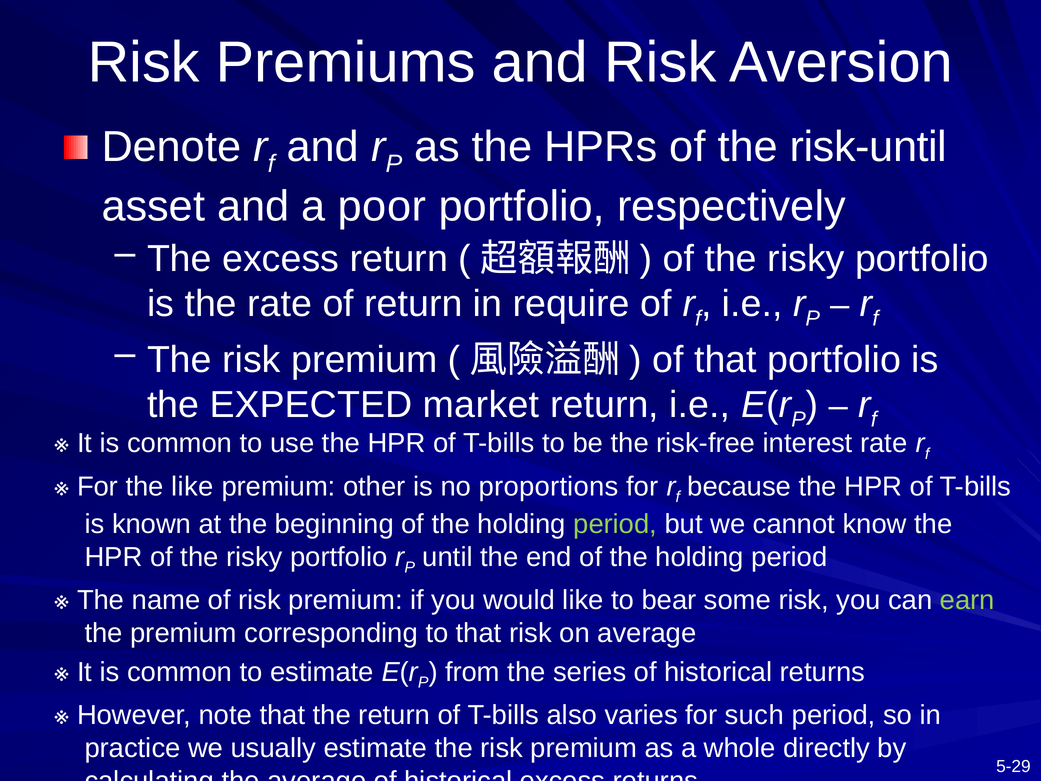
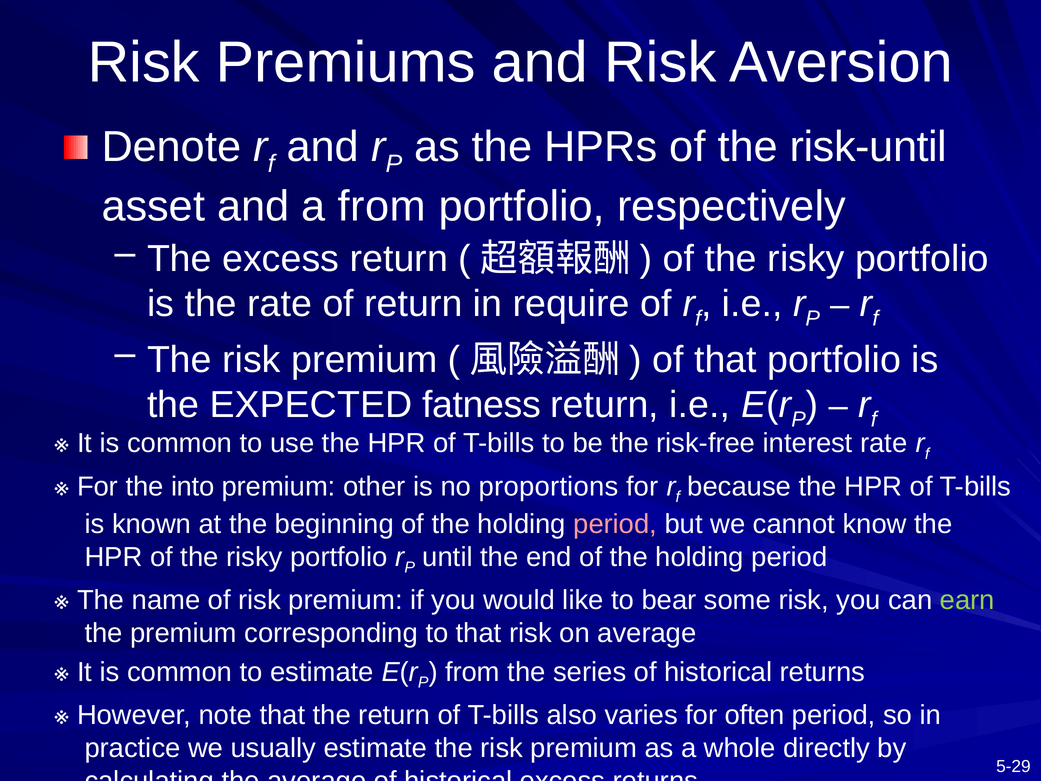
a poor: poor -> from
market: market -> fatness
the like: like -> into
period at (615, 524) colour: light green -> pink
such: such -> often
